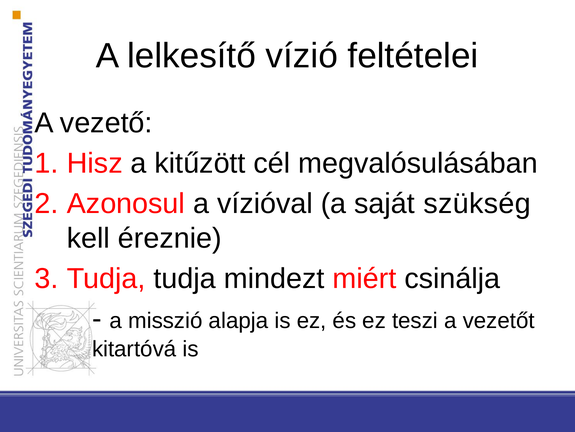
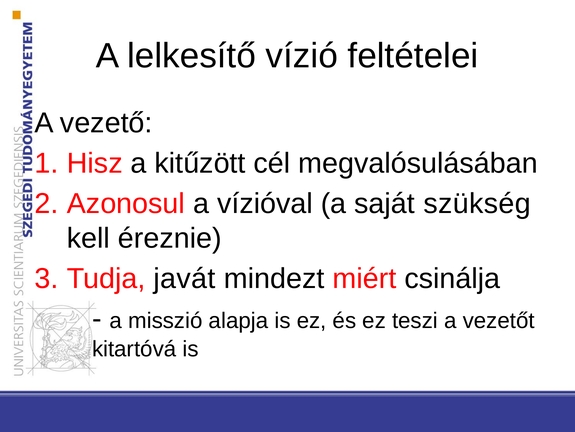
Tudja tudja: tudja -> javát
